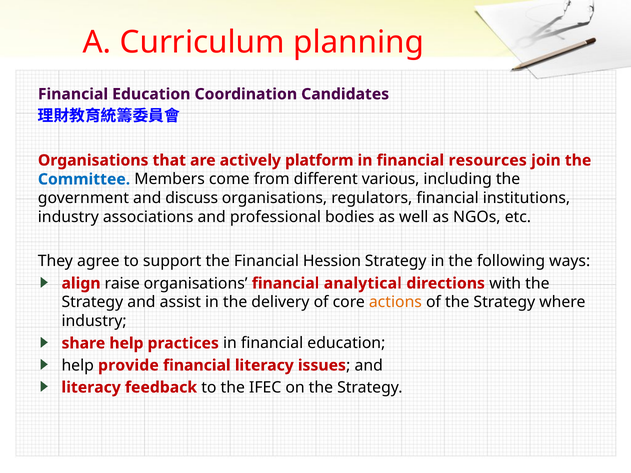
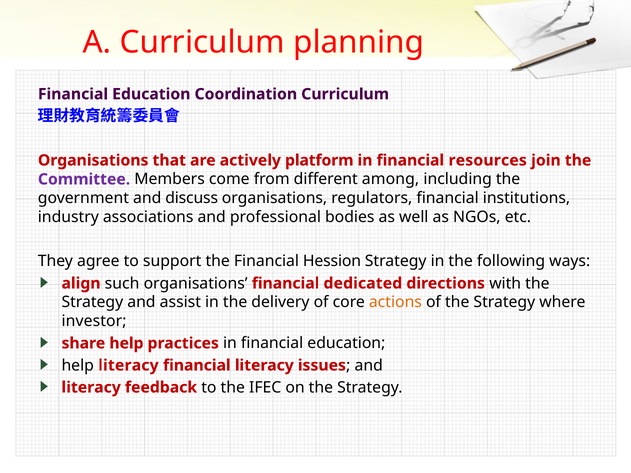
Coordination Candidates: Candidates -> Curriculum
Committee colour: blue -> purple
various: various -> among
raise: raise -> such
analytical: analytical -> dedicated
industry at (94, 321): industry -> investor
help provide: provide -> literacy
